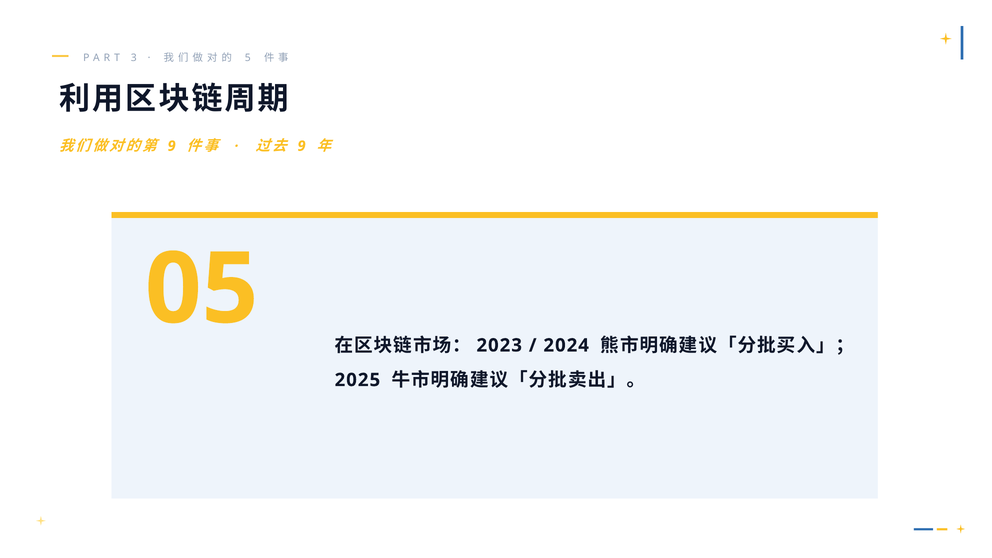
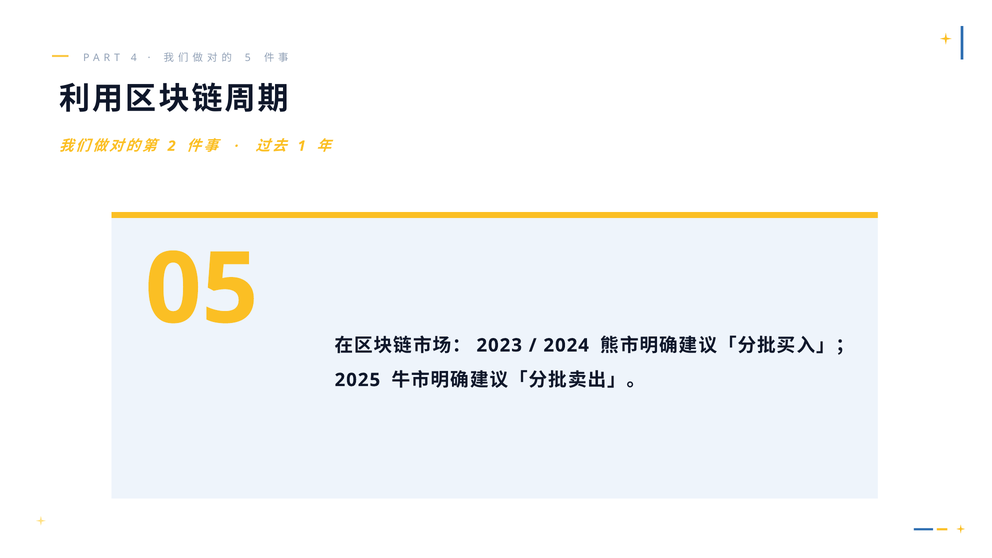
3: 3 -> 4
9 at (172, 146): 9 -> 2
9 at (302, 146): 9 -> 1
